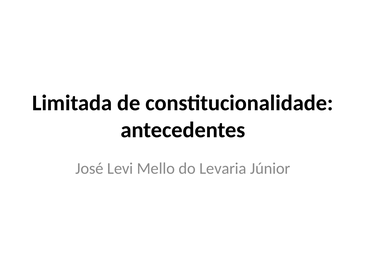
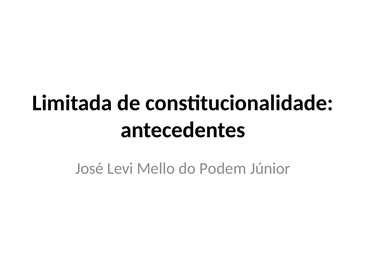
Levaria: Levaria -> Podem
